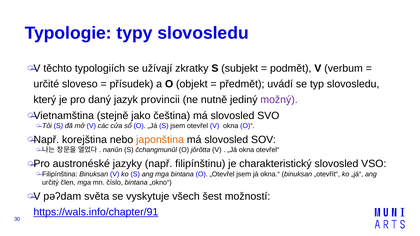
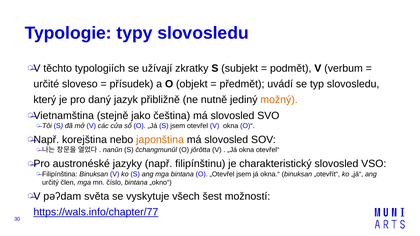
provincii: provincii -> přibližně
možný colour: purple -> orange
https://wals.info/chapter/91: https://wals.info/chapter/91 -> https://wals.info/chapter/77
